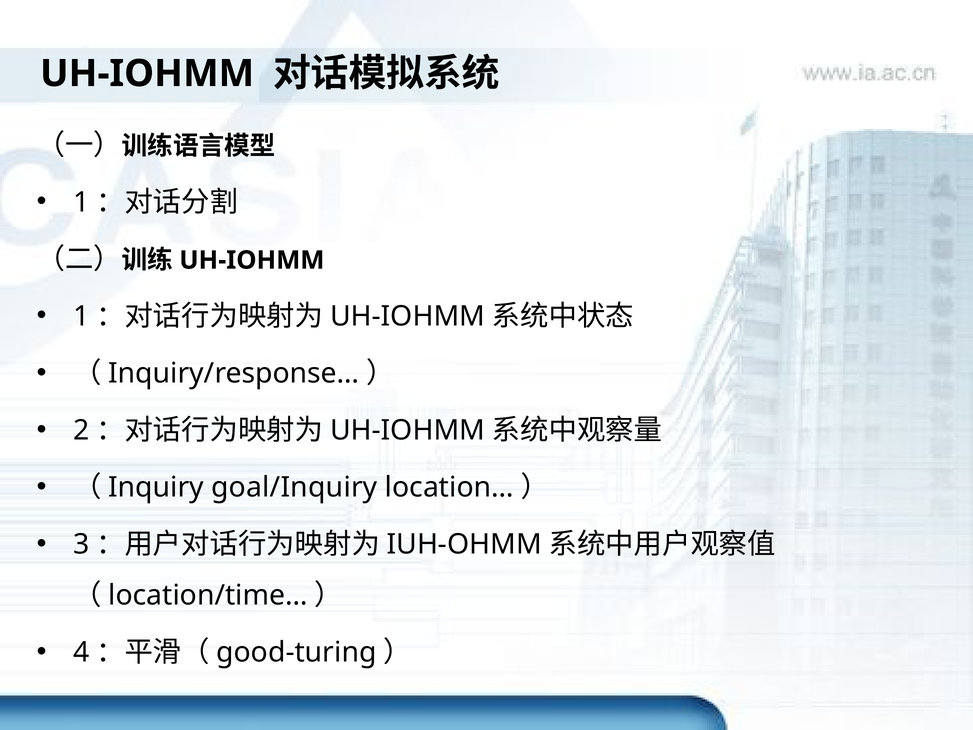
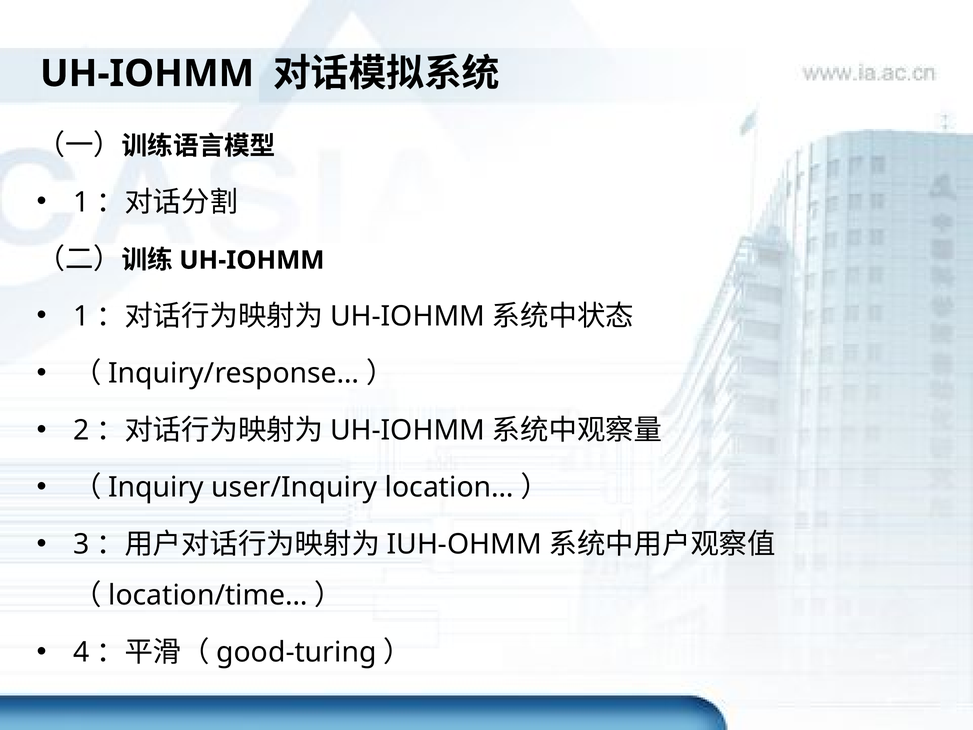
goal/Inquiry: goal/Inquiry -> user/Inquiry
